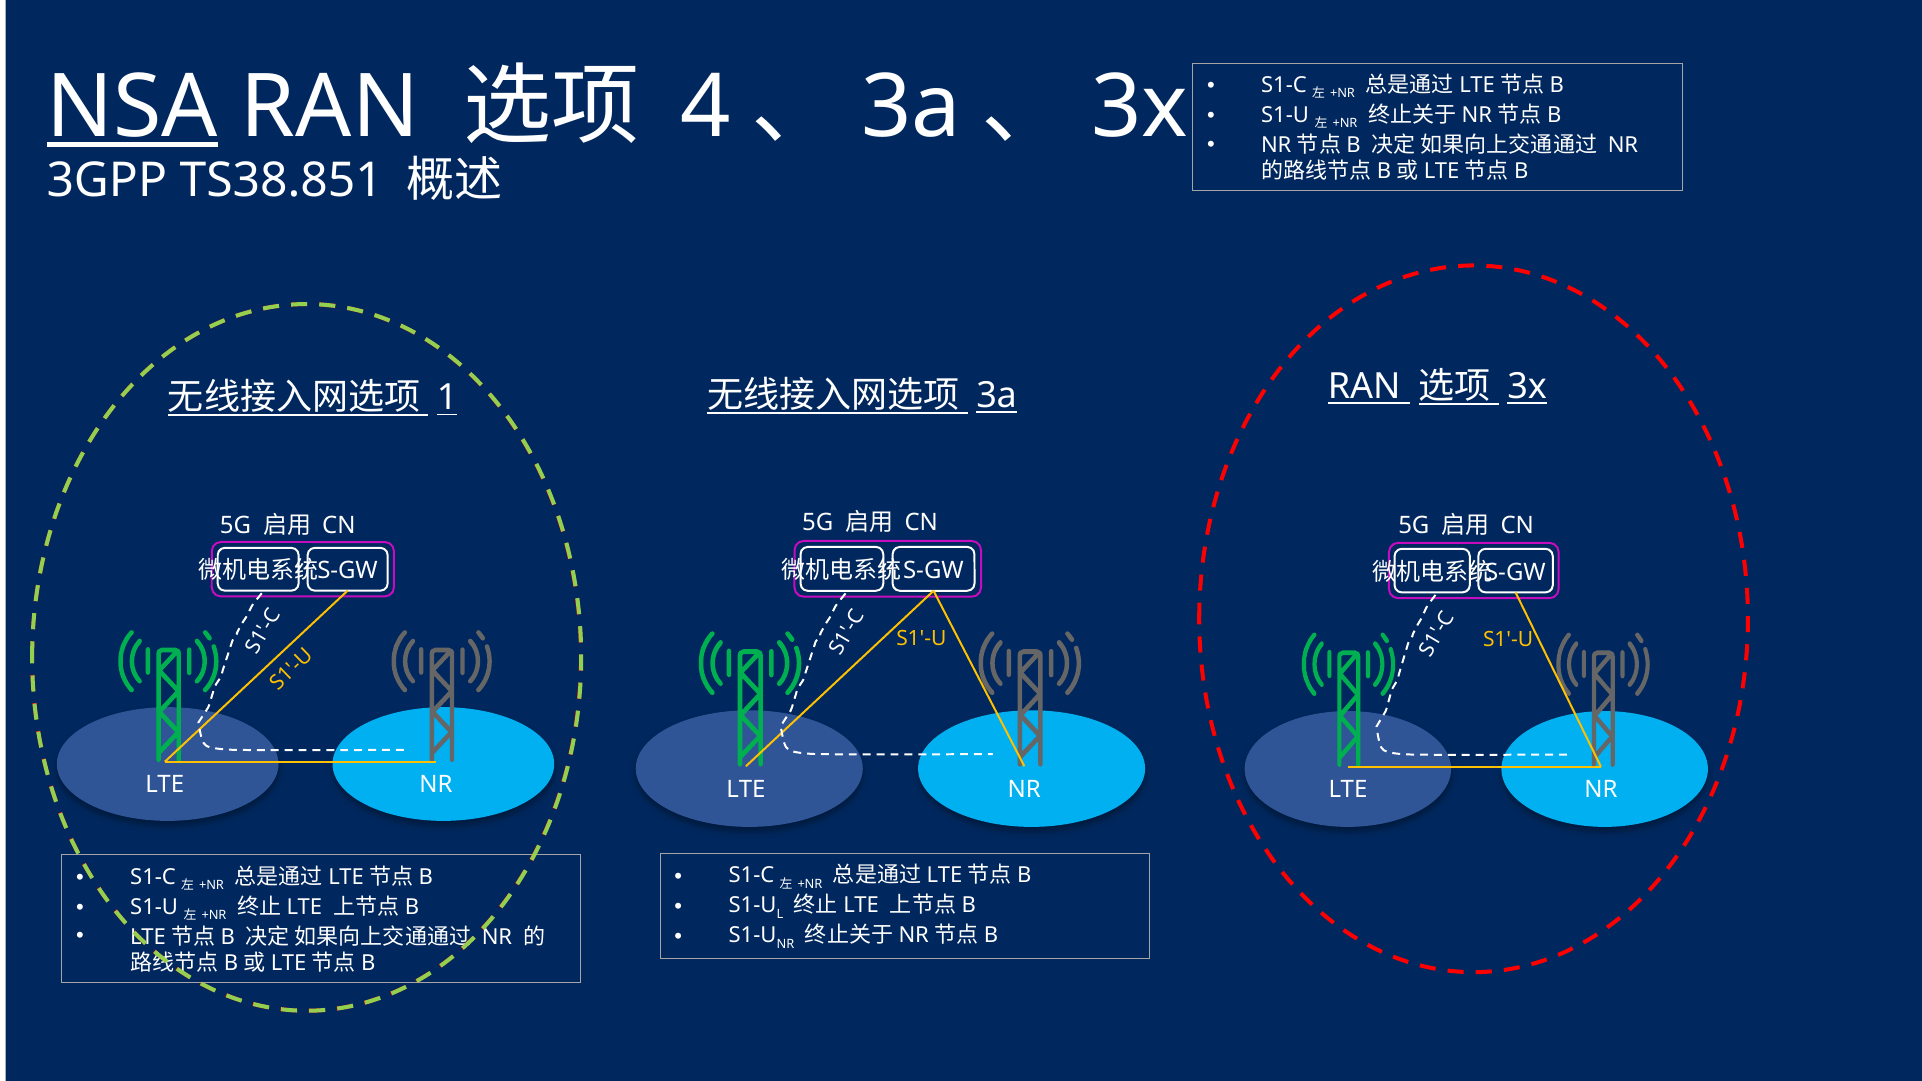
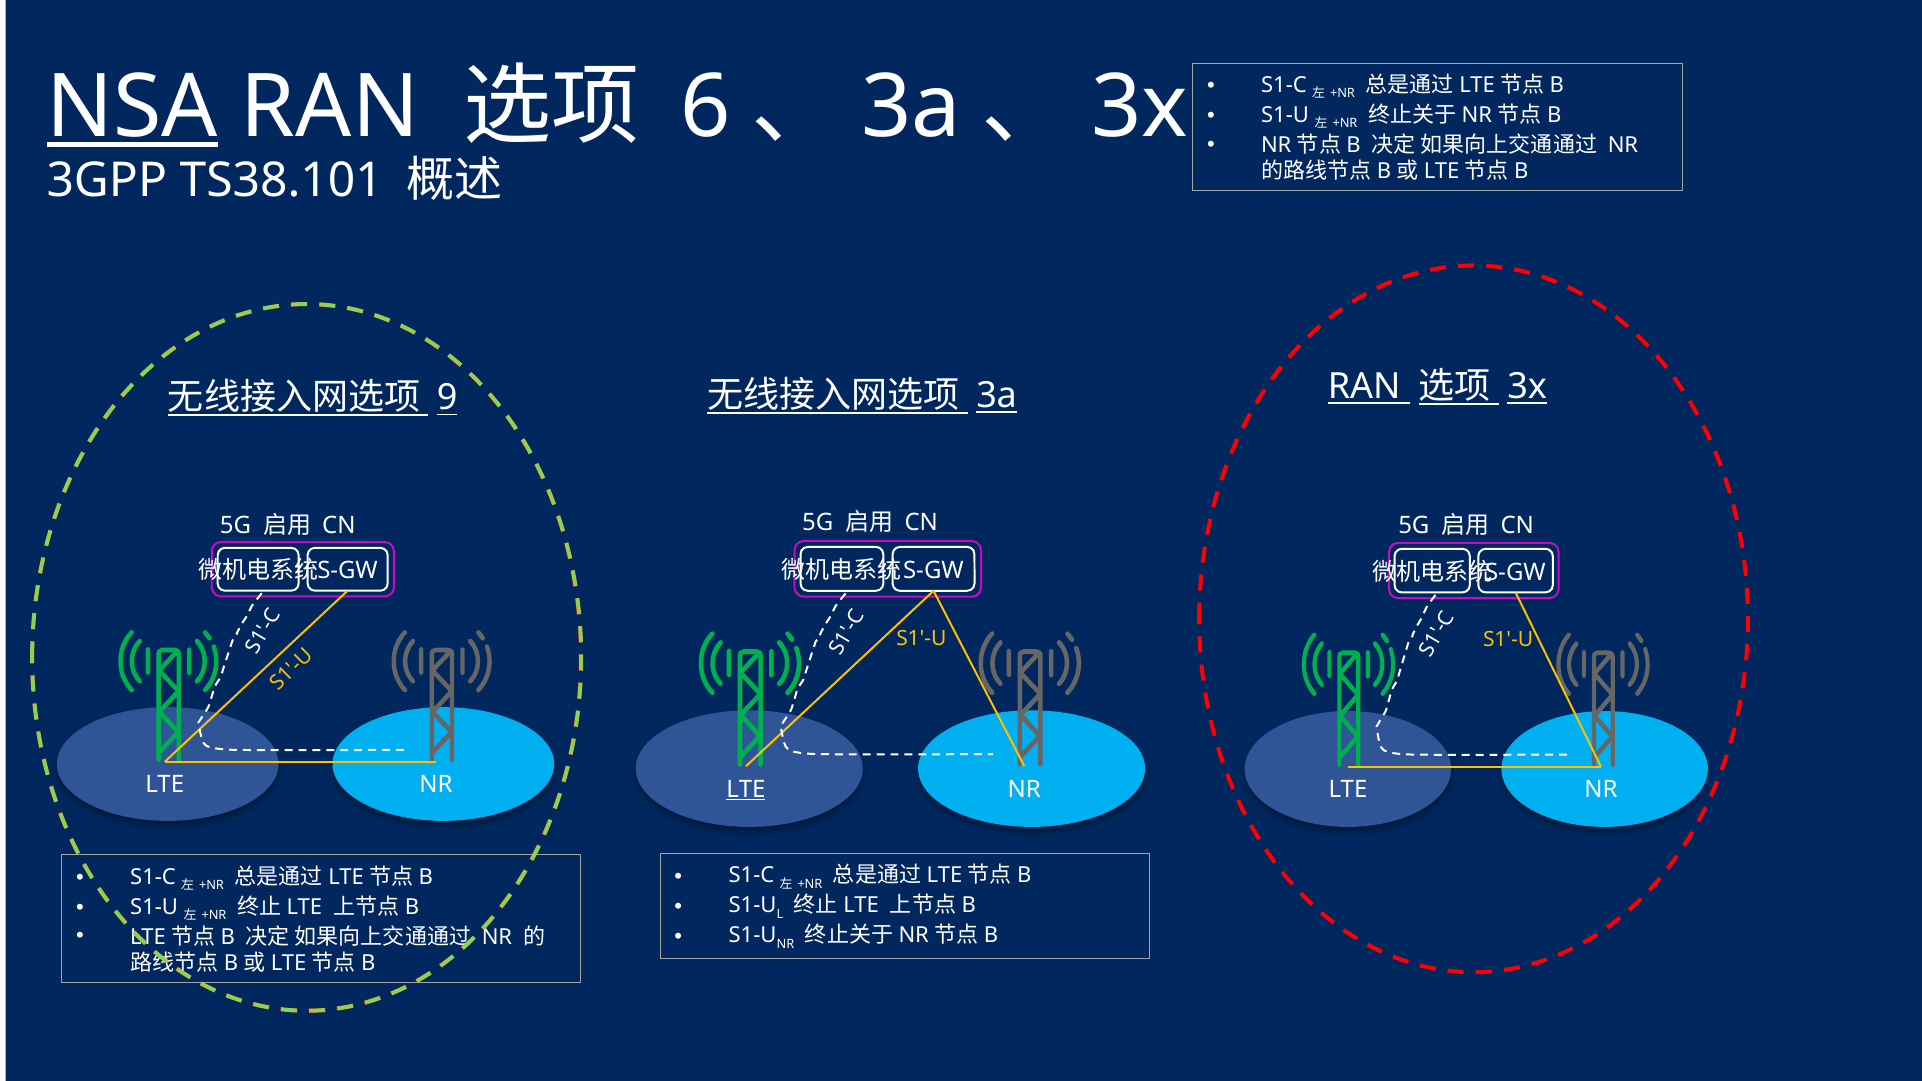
4: 4 -> 6
TS38.851: TS38.851 -> TS38.101
1 at (447, 398): 1 -> 9
LTE at (746, 789) underline: none -> present
